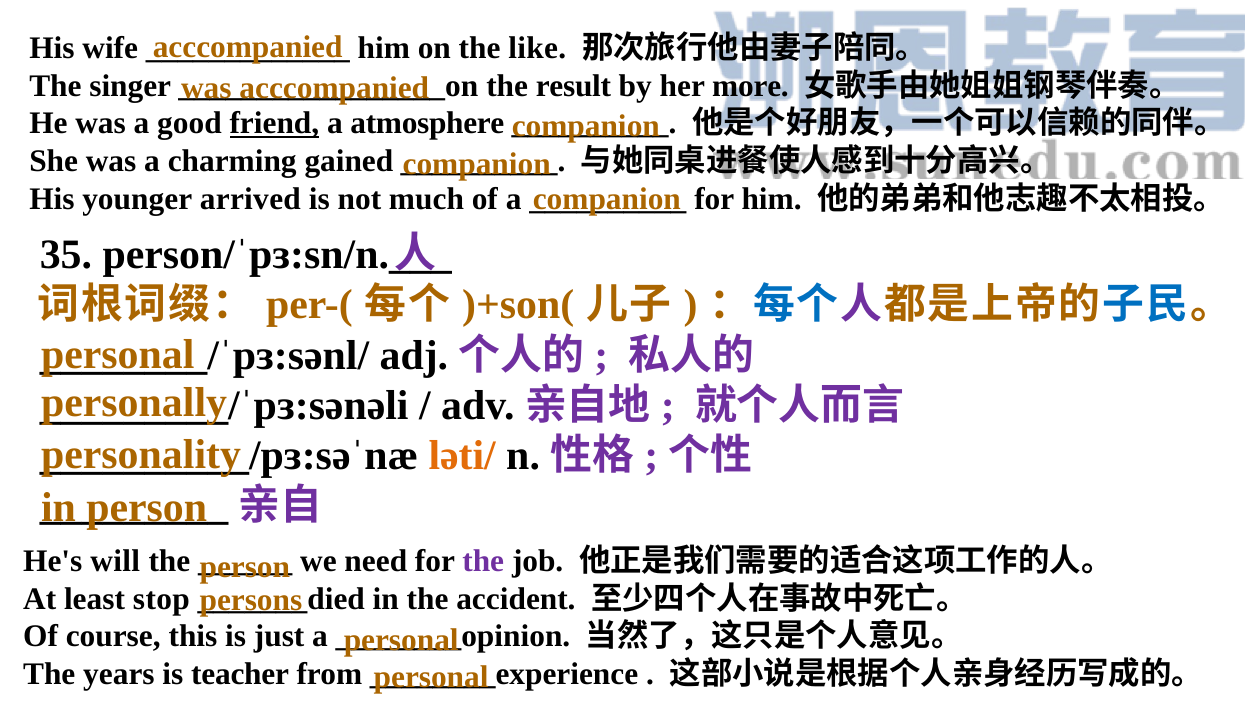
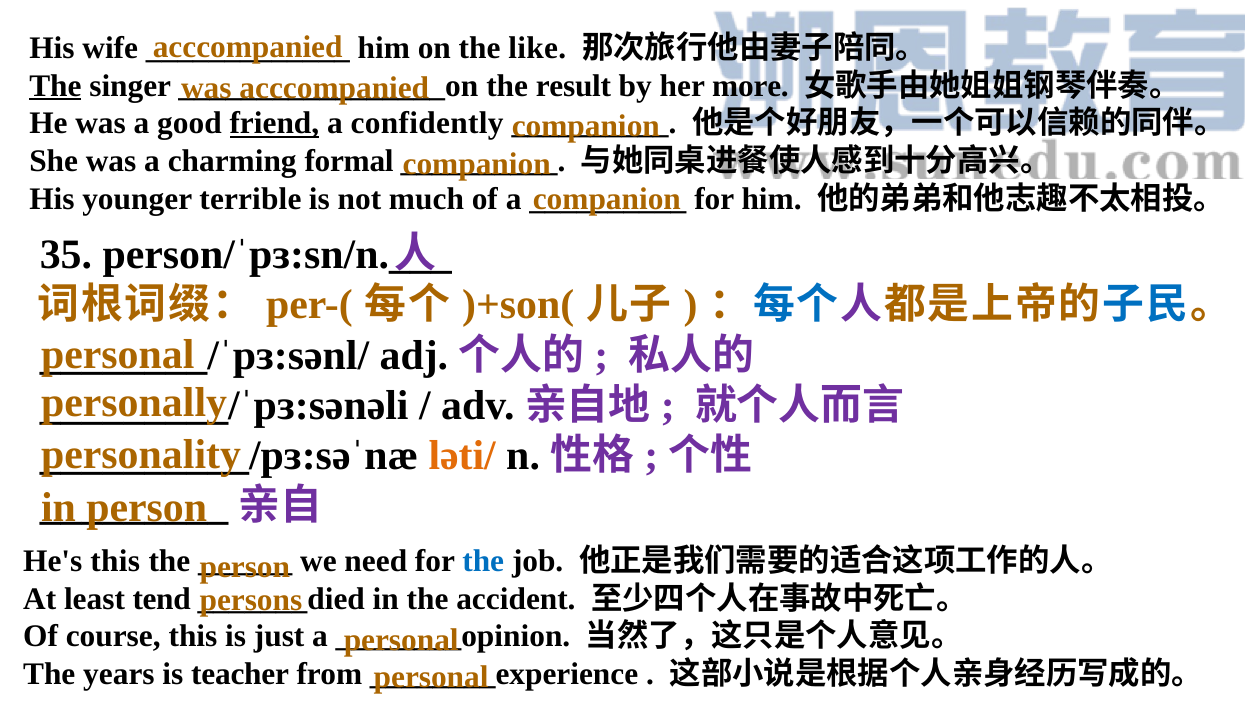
The at (55, 86) underline: none -> present
atmosphere: atmosphere -> confidently
gained: gained -> formal
arrived: arrived -> terrible
He's will: will -> this
the at (483, 561) colour: purple -> blue
stop: stop -> tend
